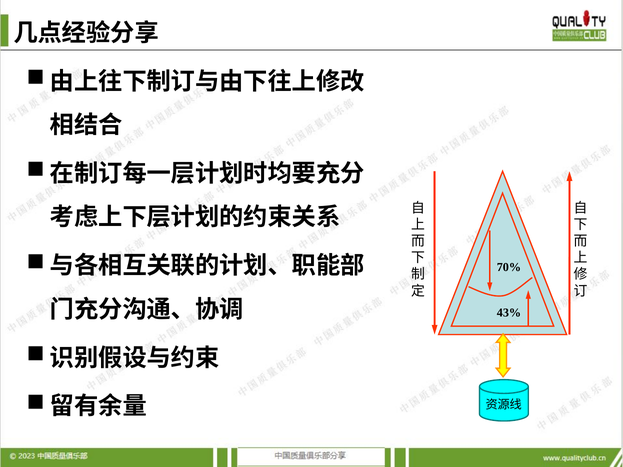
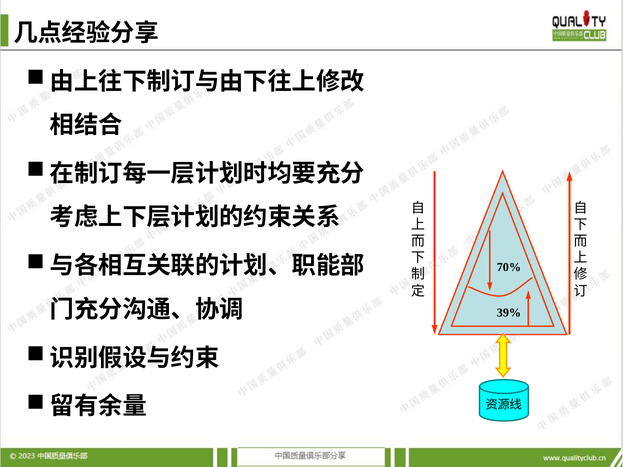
43%: 43% -> 39%
